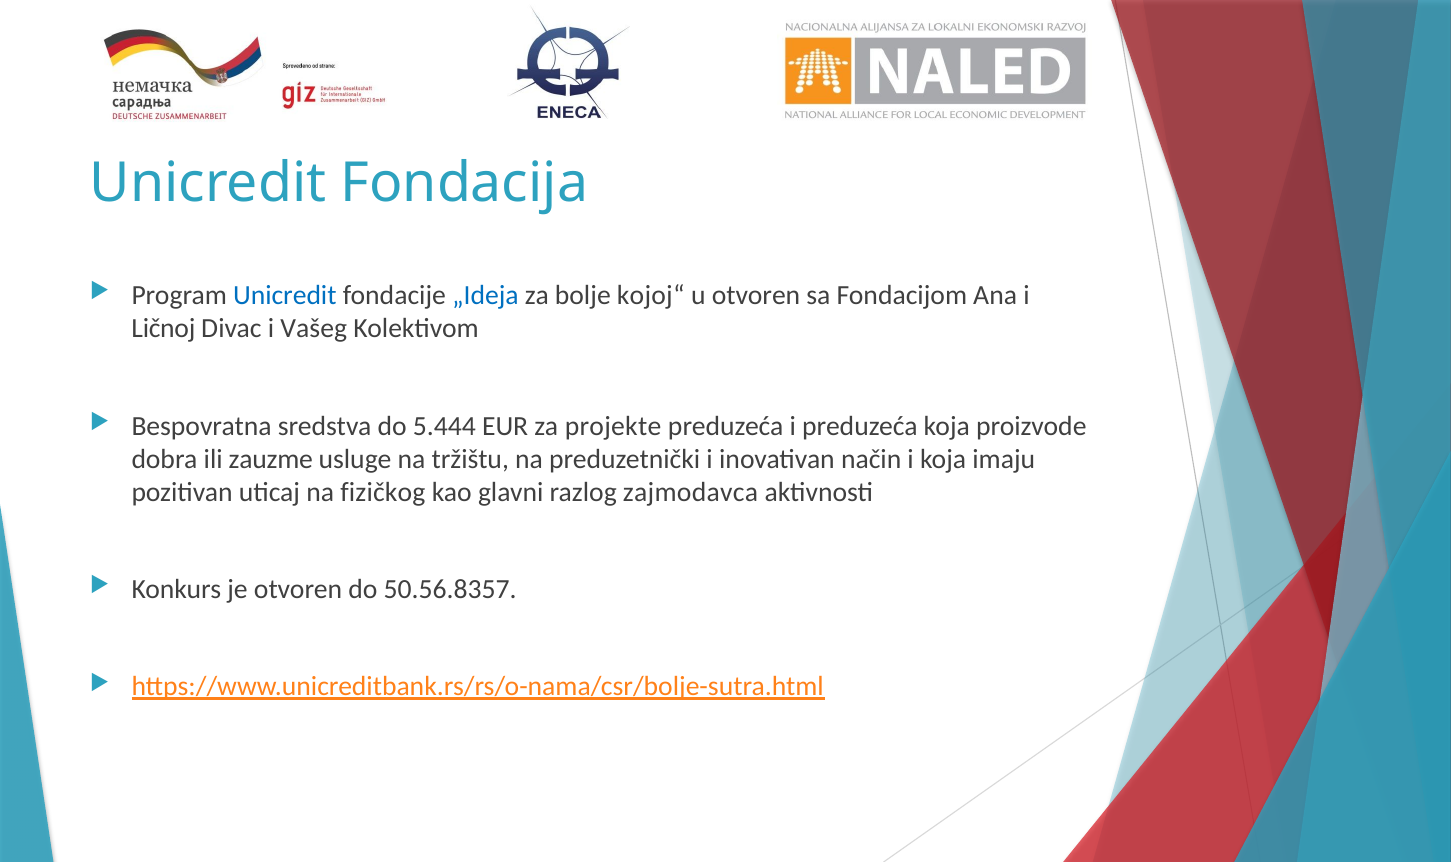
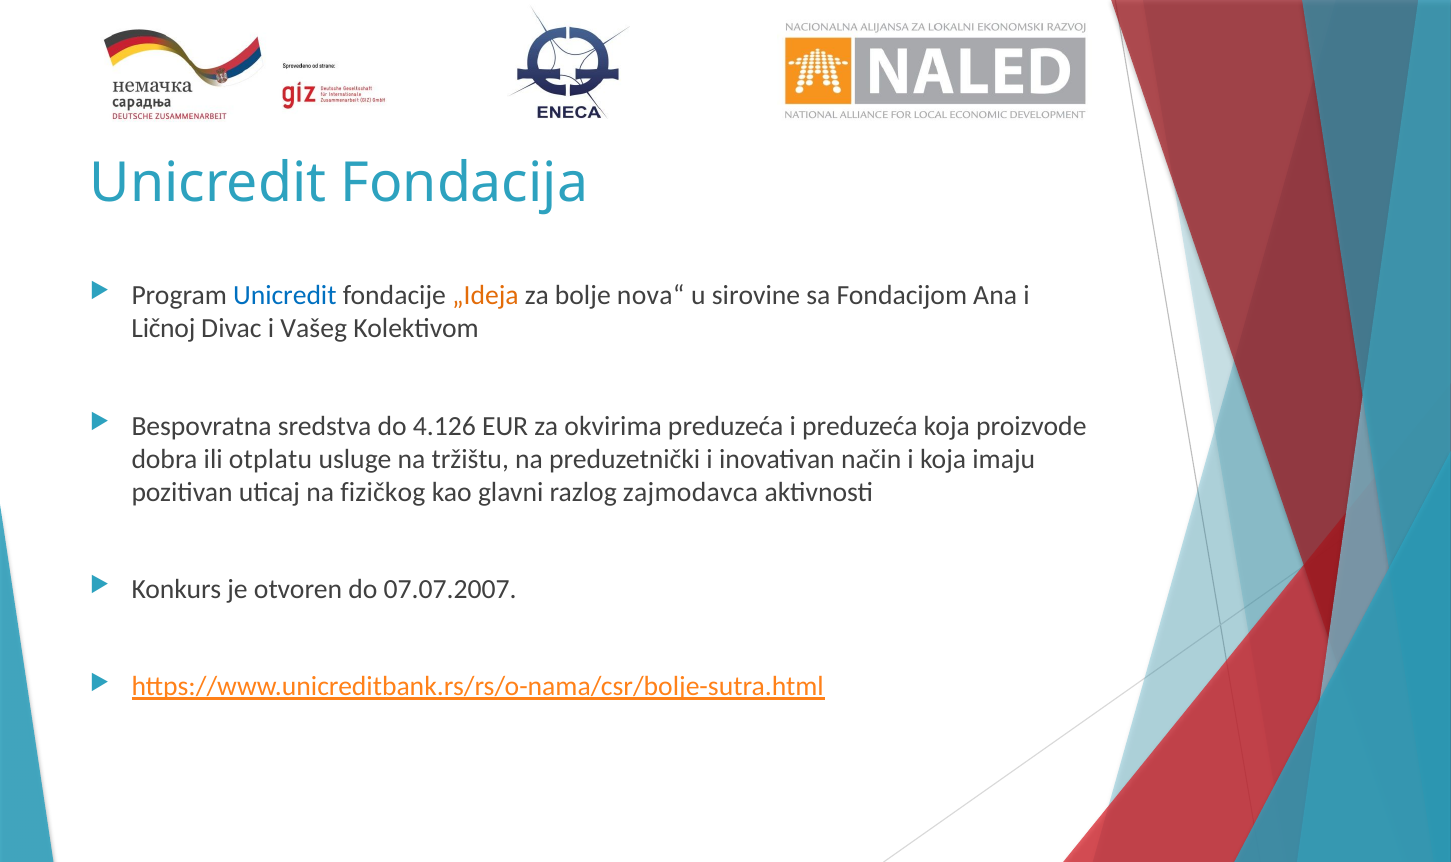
„Ideja colour: blue -> orange
kojoj“: kojoj“ -> nova“
u otvoren: otvoren -> sirovine
5.444: 5.444 -> 4.126
projekte: projekte -> okvirima
zauzme: zauzme -> otplatu
50.56.8357: 50.56.8357 -> 07.07.2007
